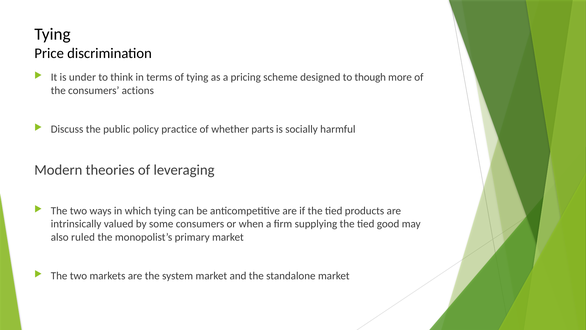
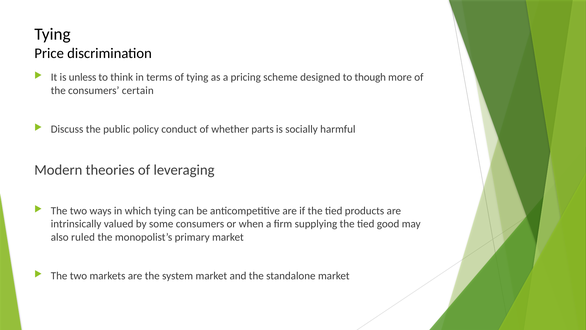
under: under -> unless
actions: actions -> certain
practice: practice -> conduct
